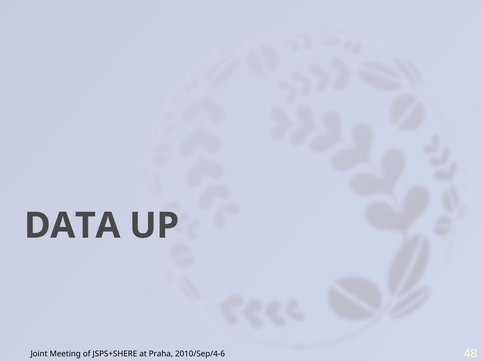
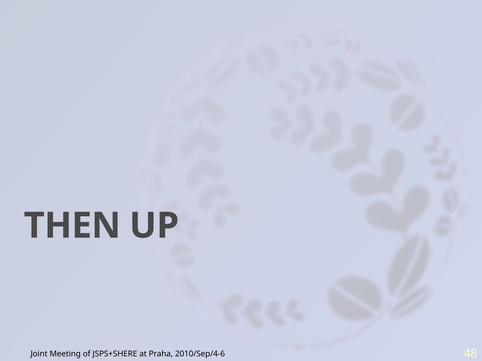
DATA: DATA -> THEN
